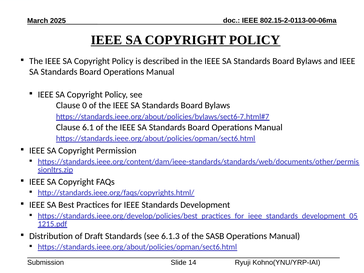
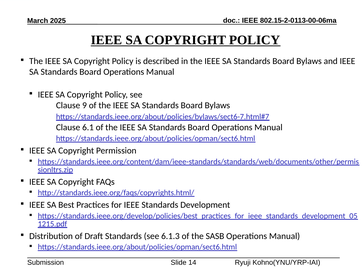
0: 0 -> 9
